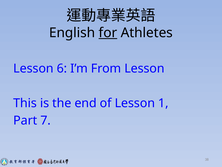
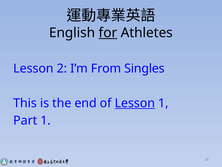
6: 6 -> 2
From Lesson: Lesson -> Singles
Lesson at (135, 103) underline: none -> present
Part 7: 7 -> 1
